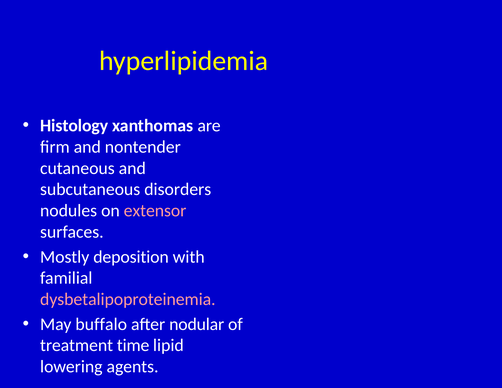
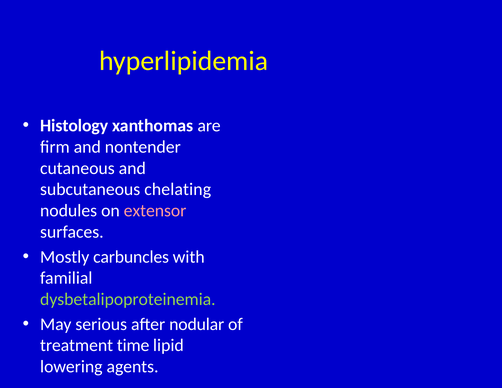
disorders: disorders -> chelating
deposition: deposition -> carbuncles
dysbetalipoproteinemia colour: pink -> light green
buffalo: buffalo -> serious
